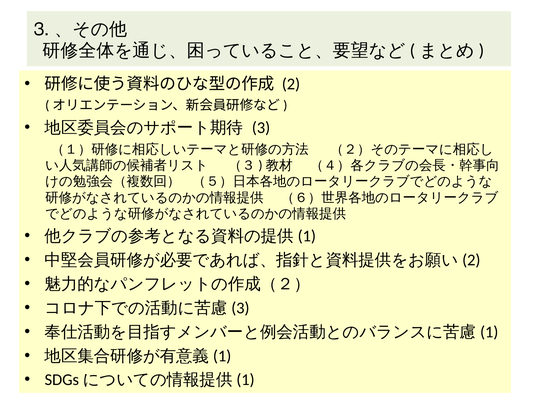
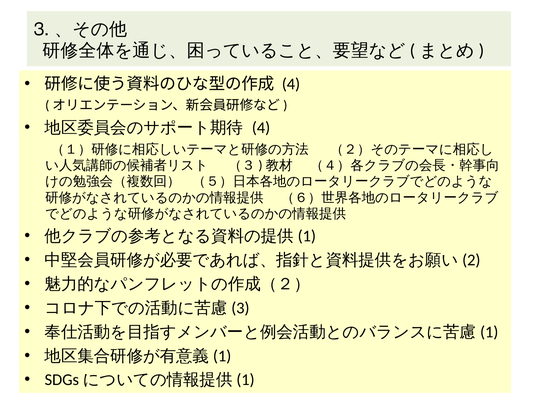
2 at (291, 84): 2 -> 4
3 at (261, 128): 3 -> 4
